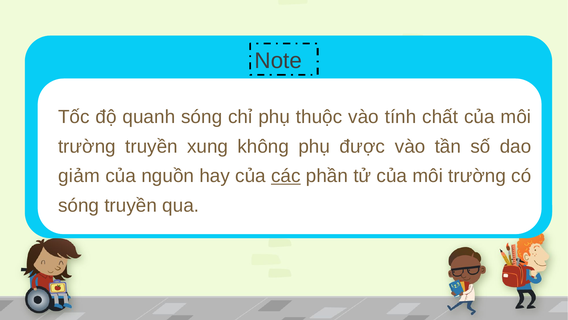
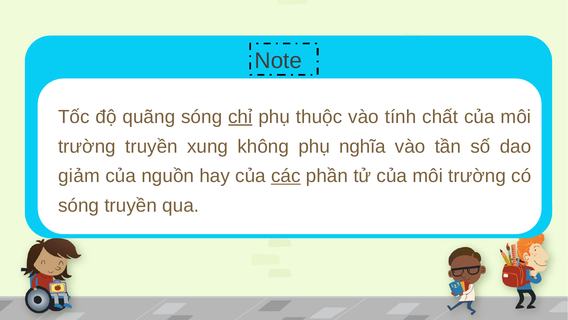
quanh: quanh -> quãng
chỉ underline: none -> present
được: được -> nghĩa
